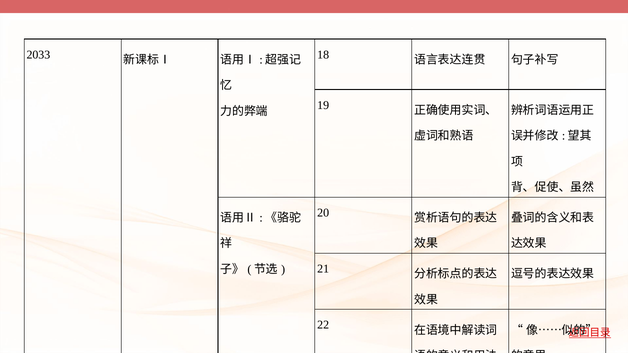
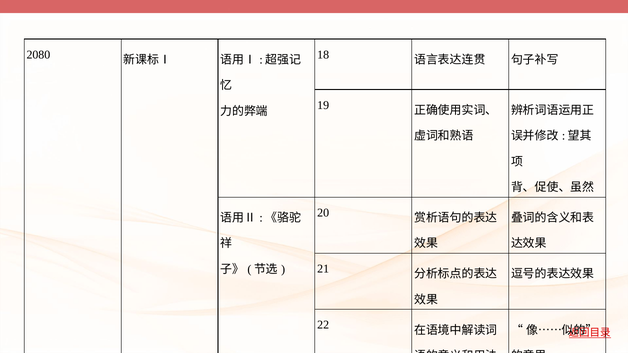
2033: 2033 -> 2080
